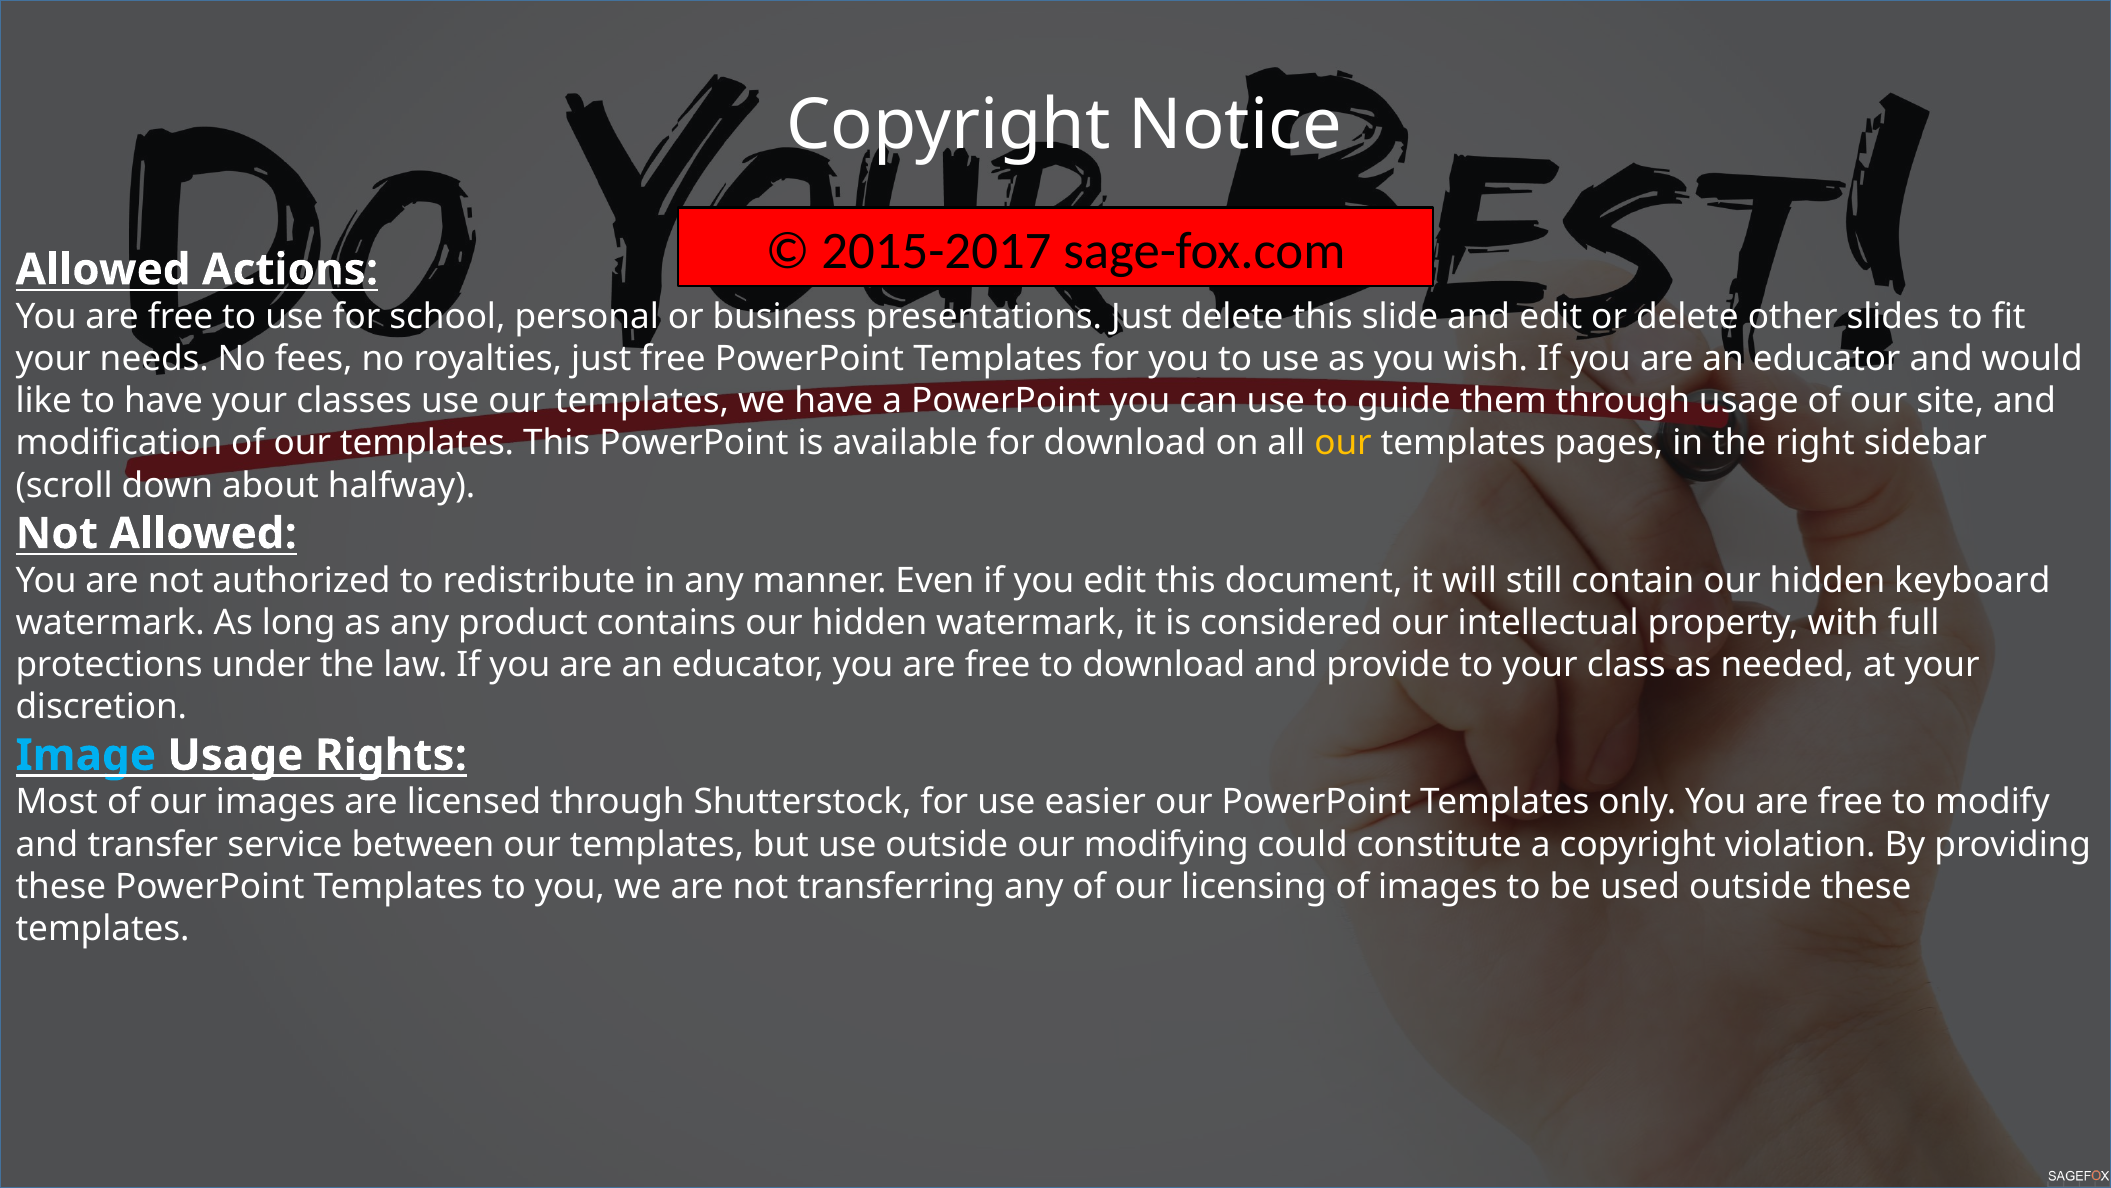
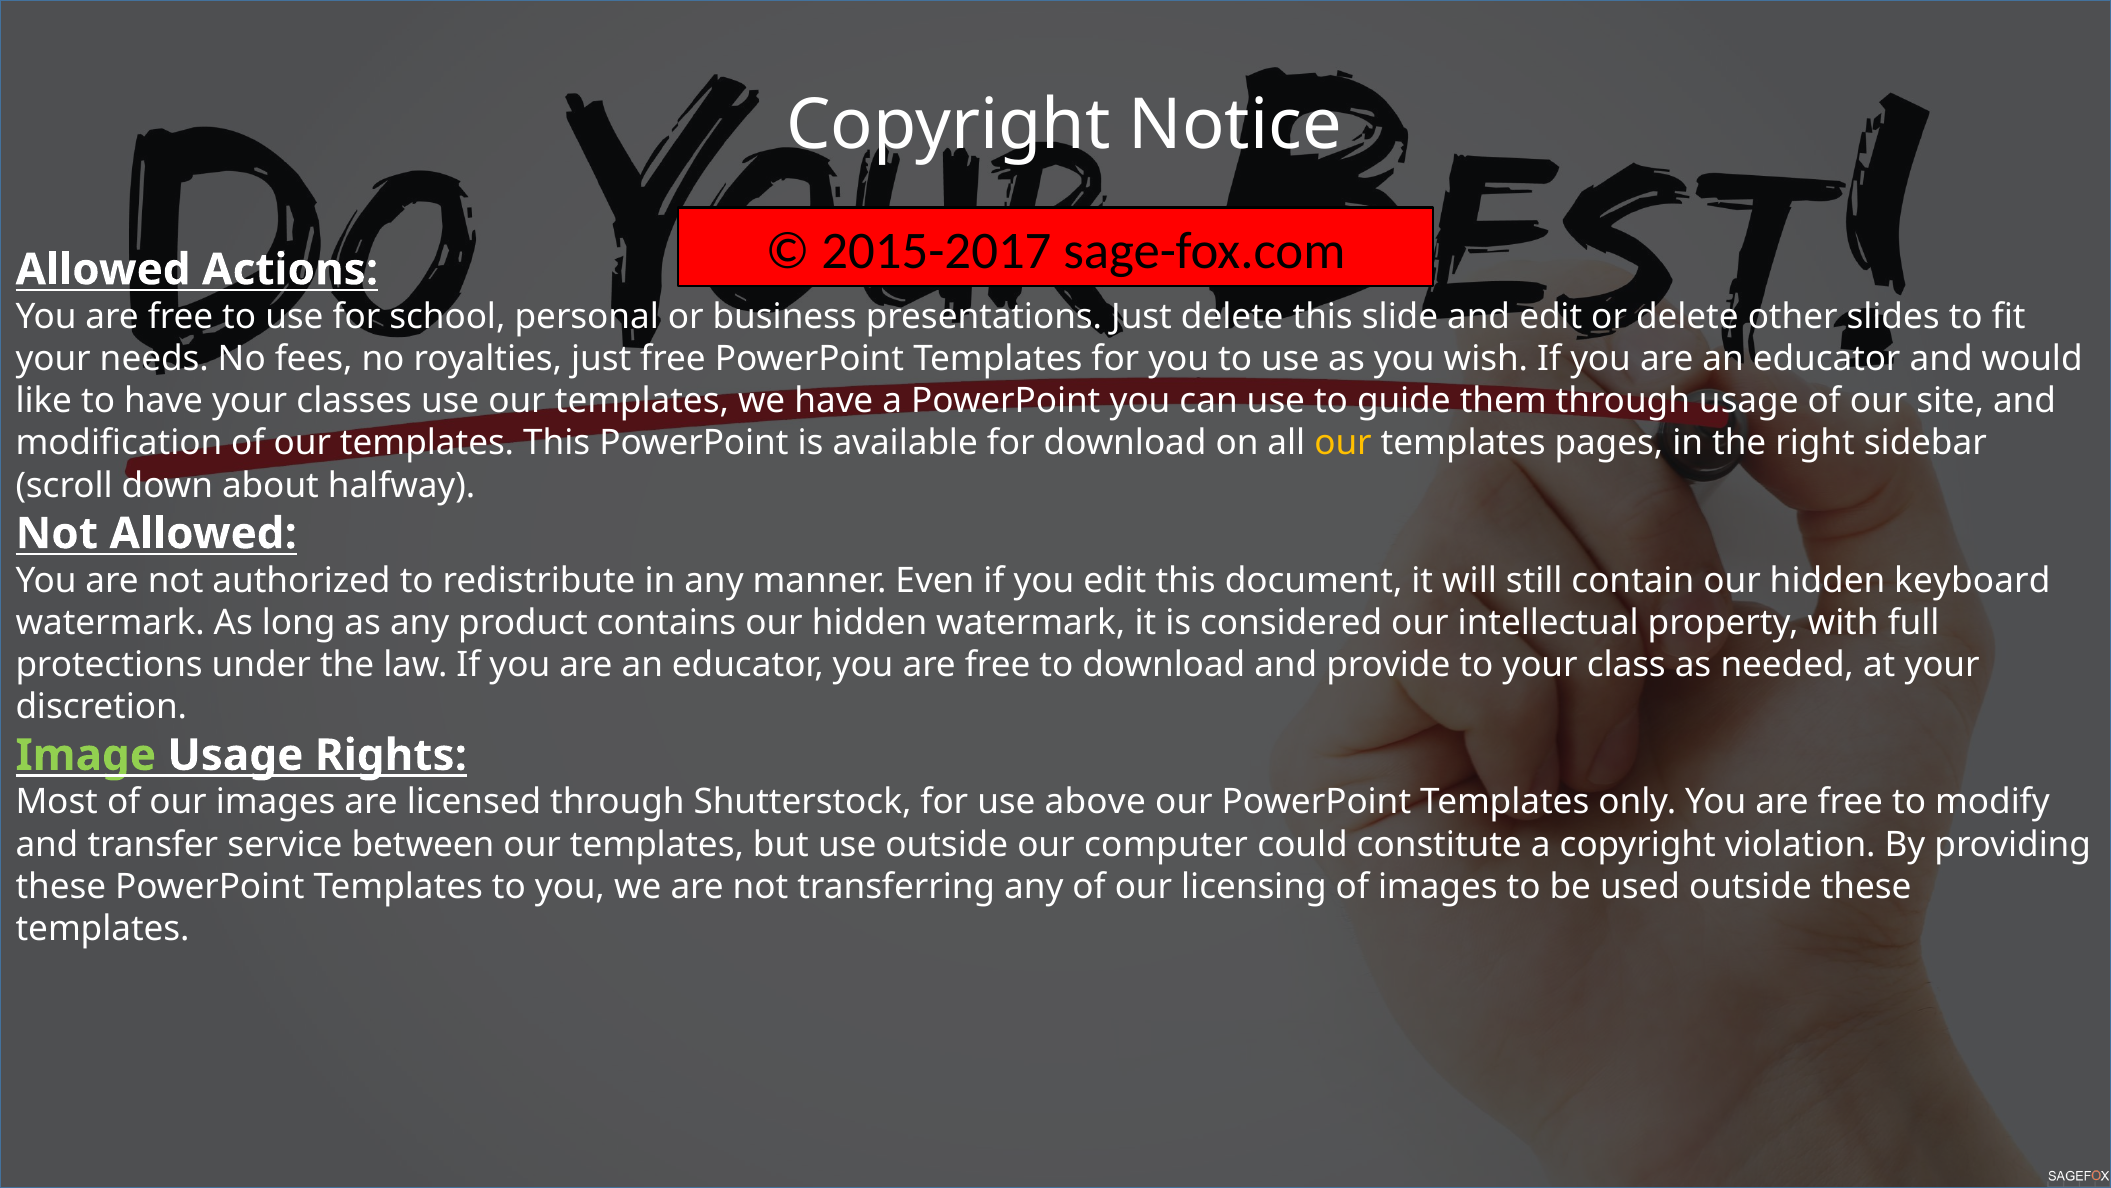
Image colour: light blue -> light green
easier: easier -> above
modifying: modifying -> computer
